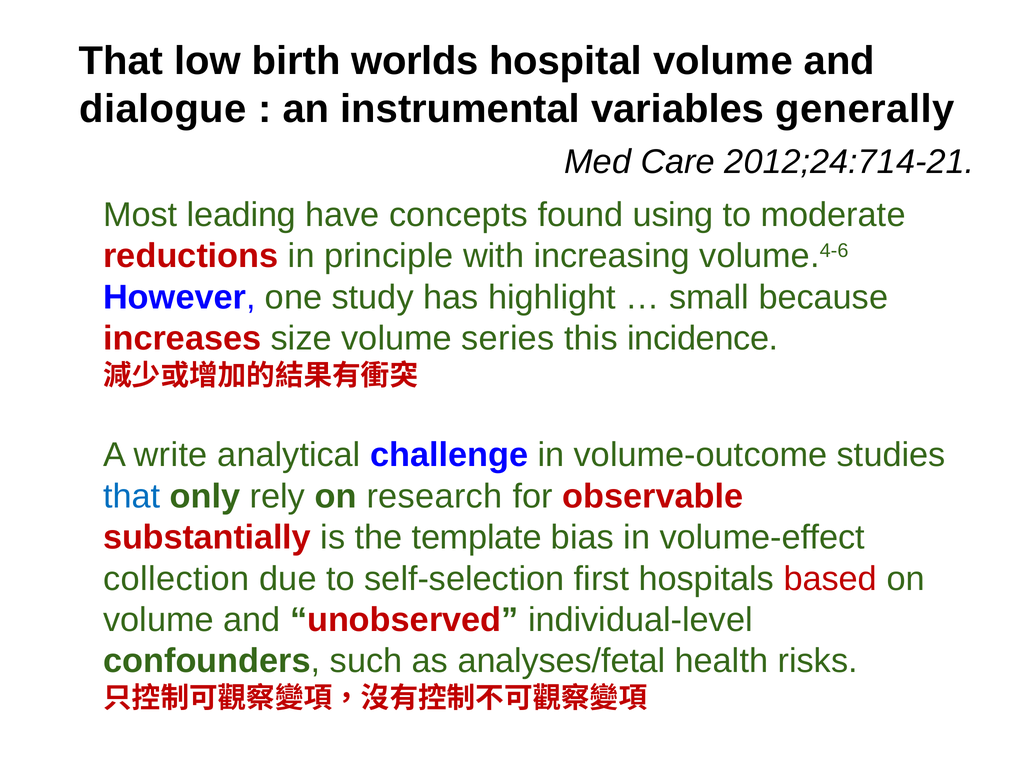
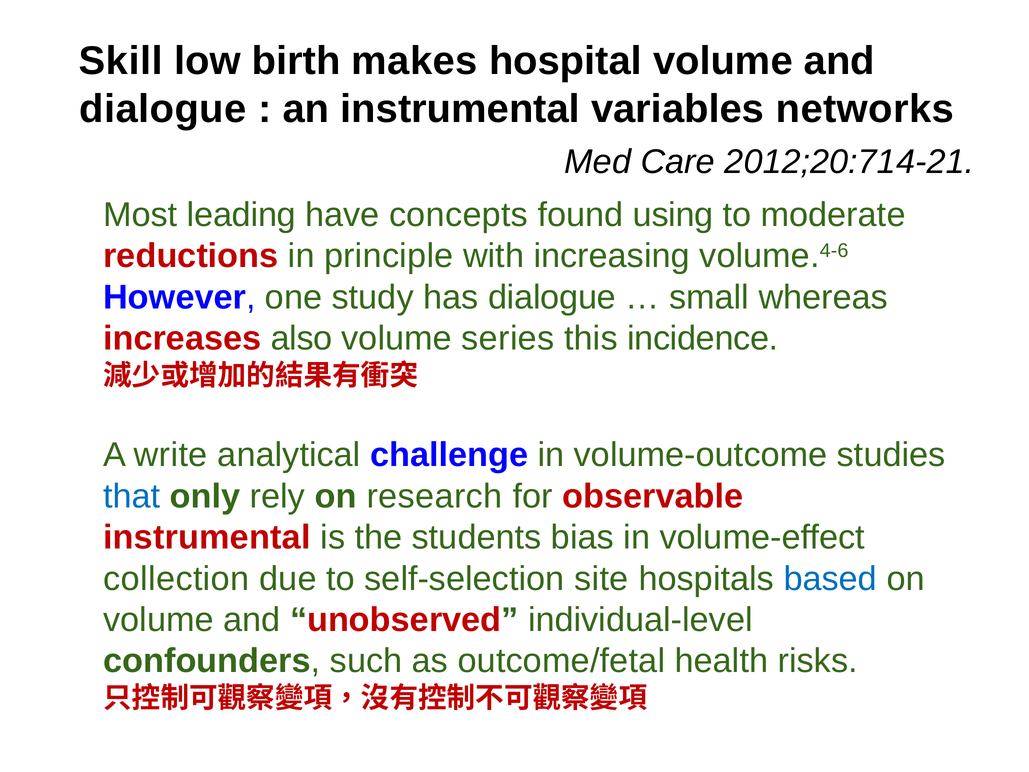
That at (121, 61): That -> Skill
worlds: worlds -> makes
generally: generally -> networks
2012;24:714-21: 2012;24:714-21 -> 2012;20:714-21
has highlight: highlight -> dialogue
because: because -> whereas
size: size -> also
substantially at (207, 537): substantially -> instrumental
template: template -> students
first: first -> site
based colour: red -> blue
analyses/fetal: analyses/fetal -> outcome/fetal
